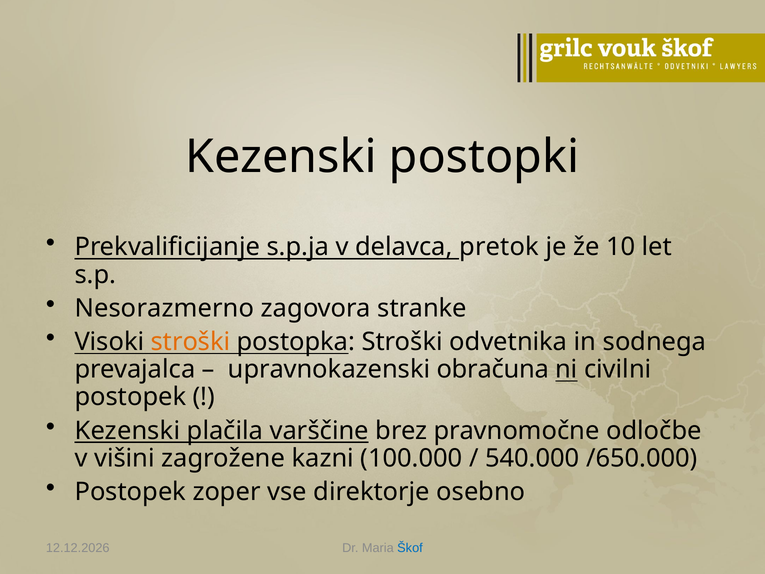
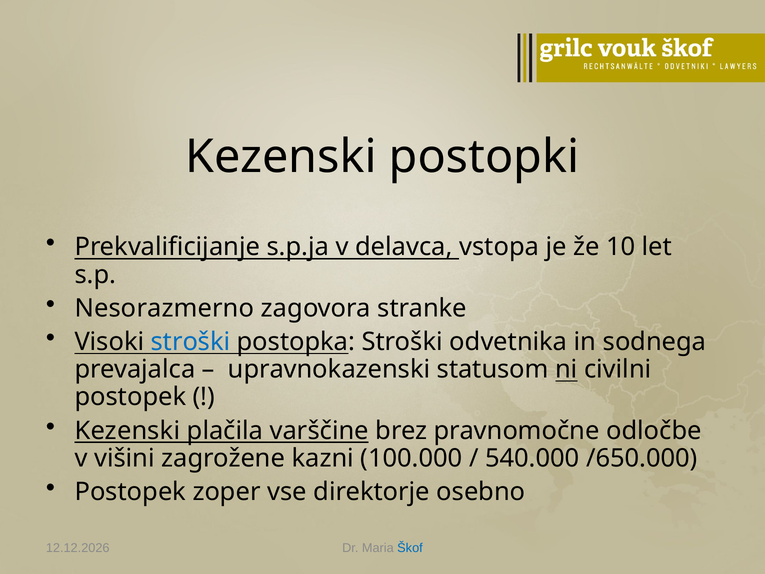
pretok: pretok -> vstopa
stroški at (191, 342) colour: orange -> blue
obračuna: obračuna -> statusom
